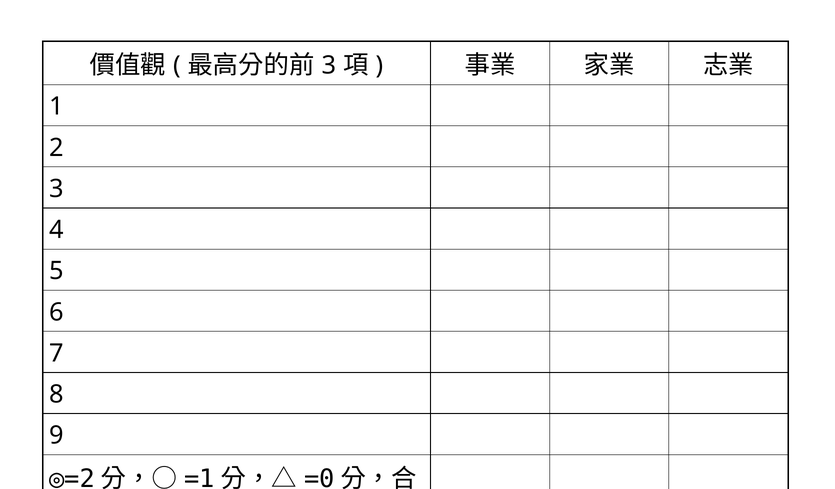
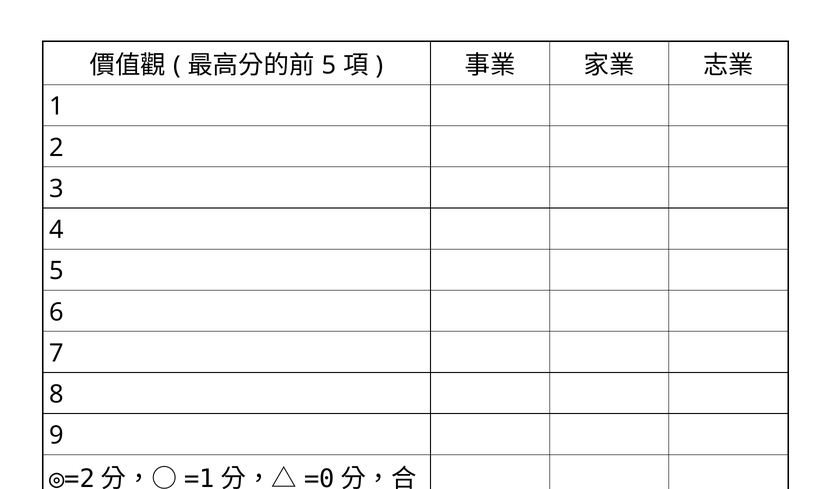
3 at (329, 66): 3 -> 5
